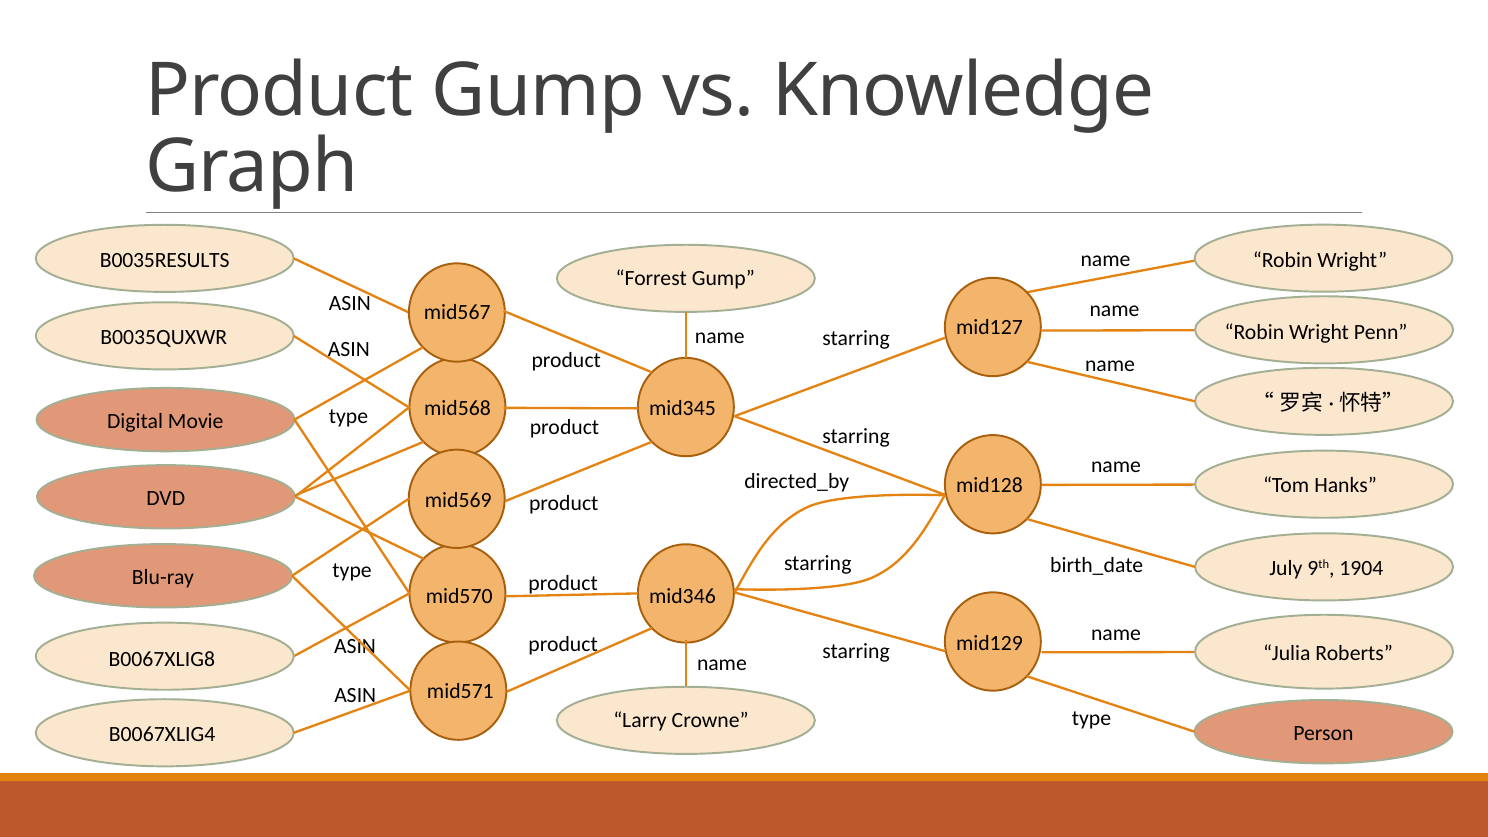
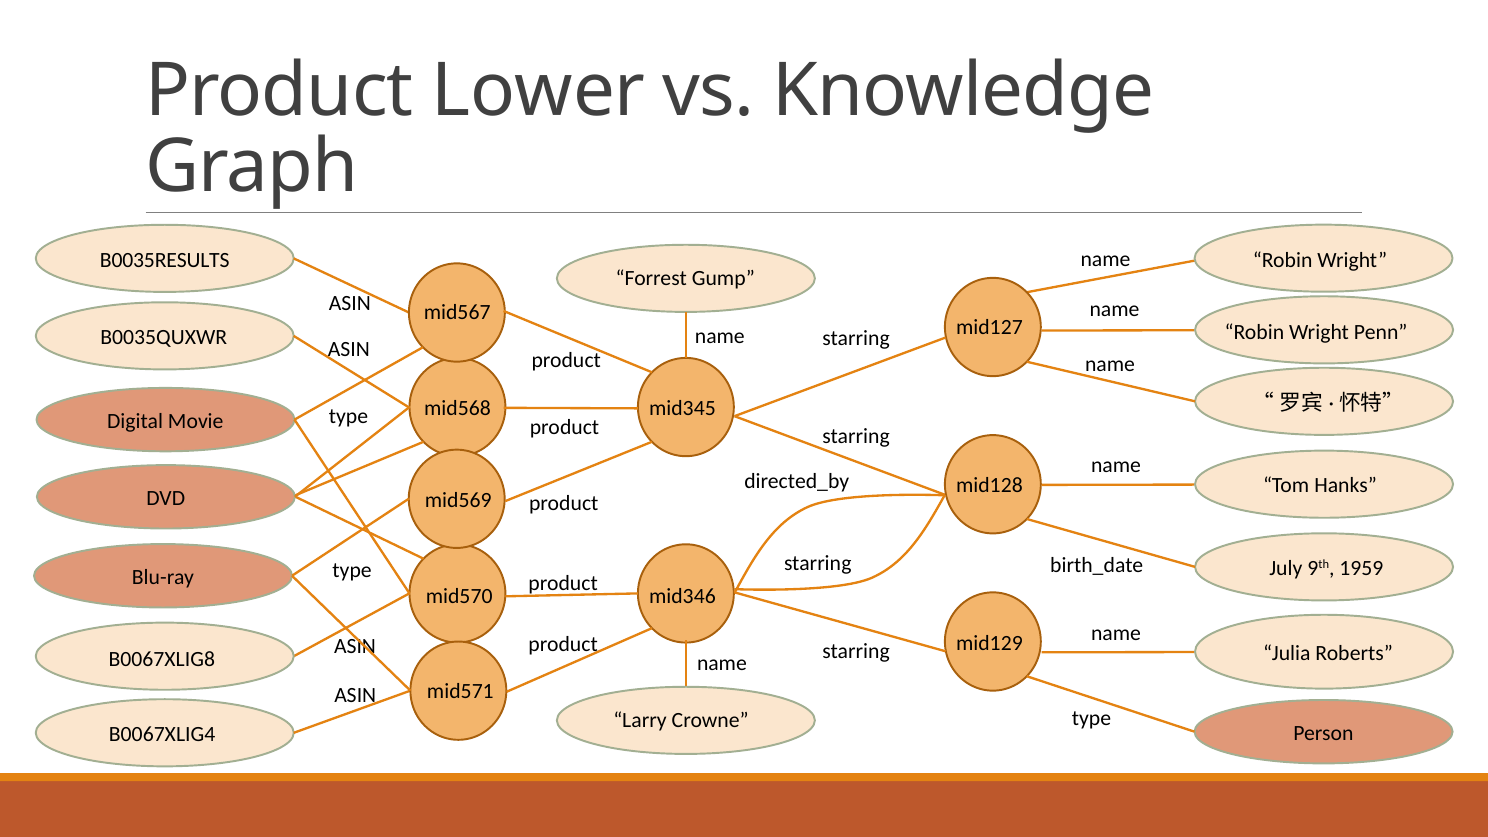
Product Gump: Gump -> Lower
1904: 1904 -> 1959
